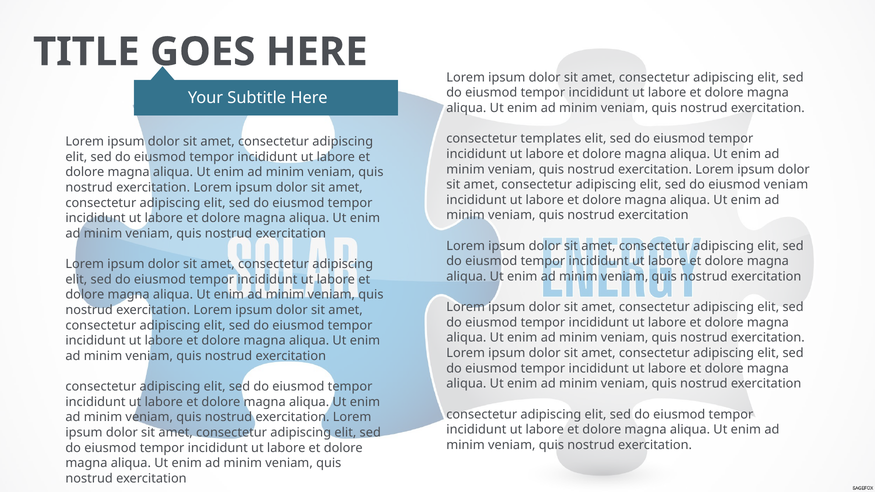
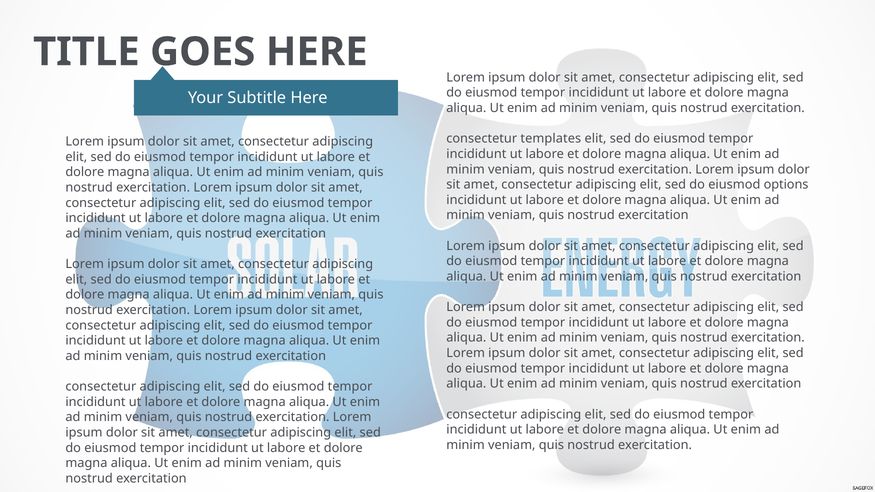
eiusmod veniam: veniam -> options
